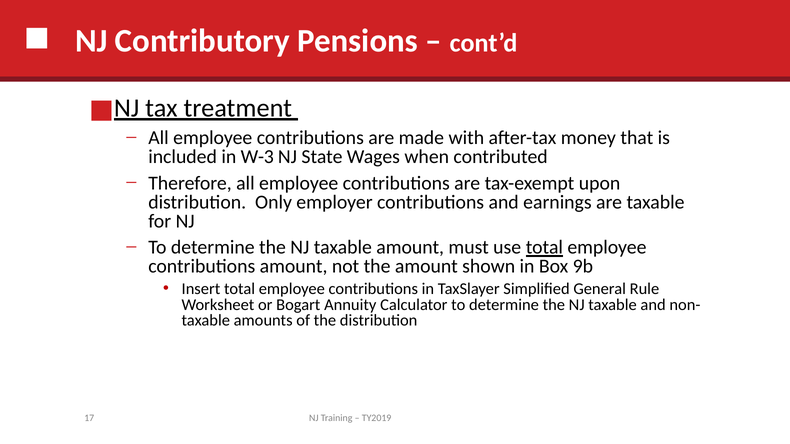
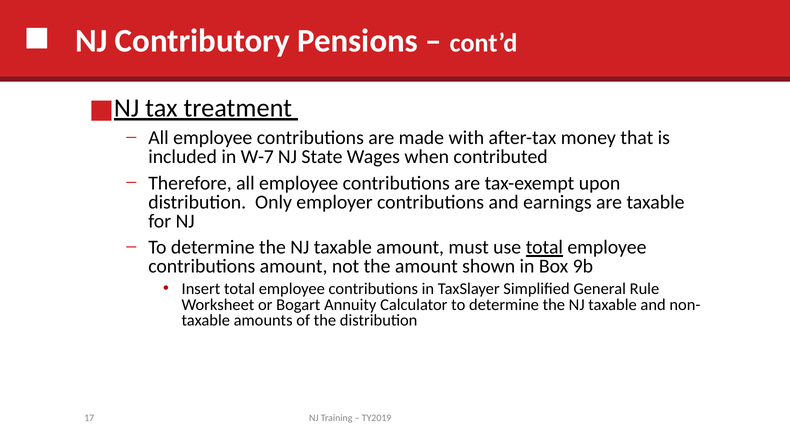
W-3: W-3 -> W-7
